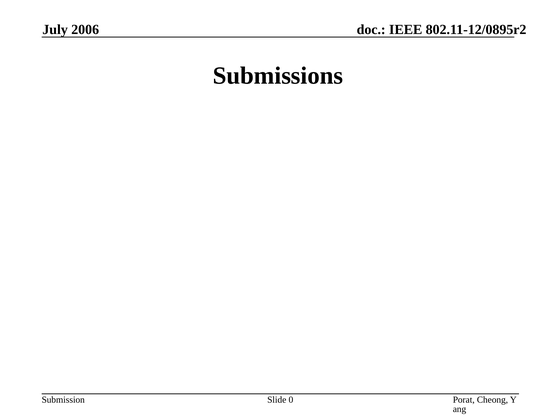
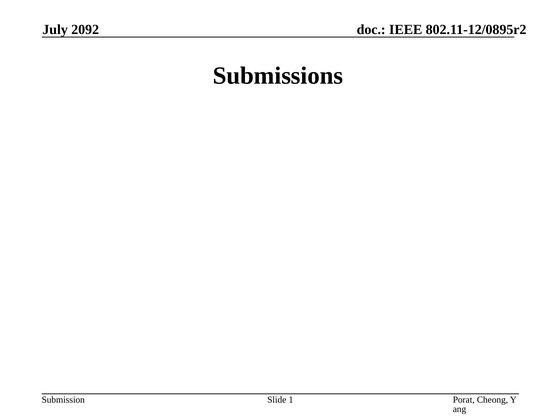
2006: 2006 -> 2092
0: 0 -> 1
